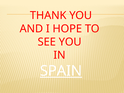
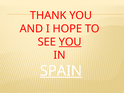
YOU at (70, 42) underline: none -> present
